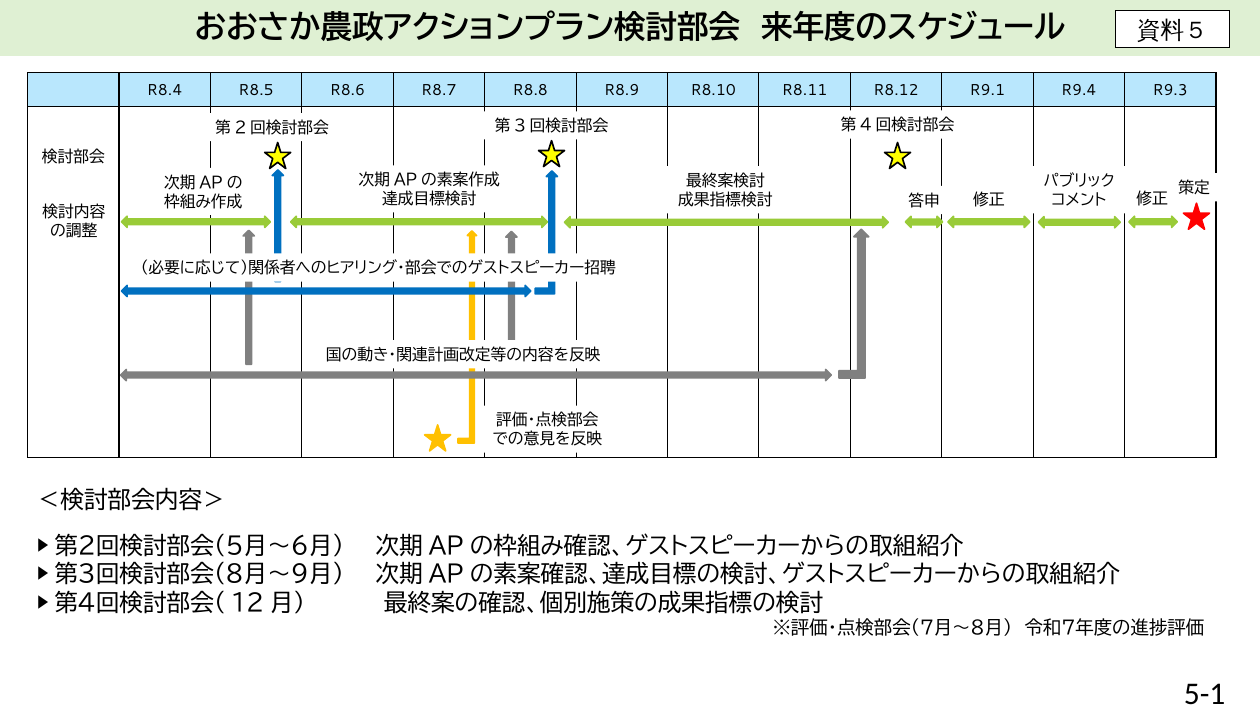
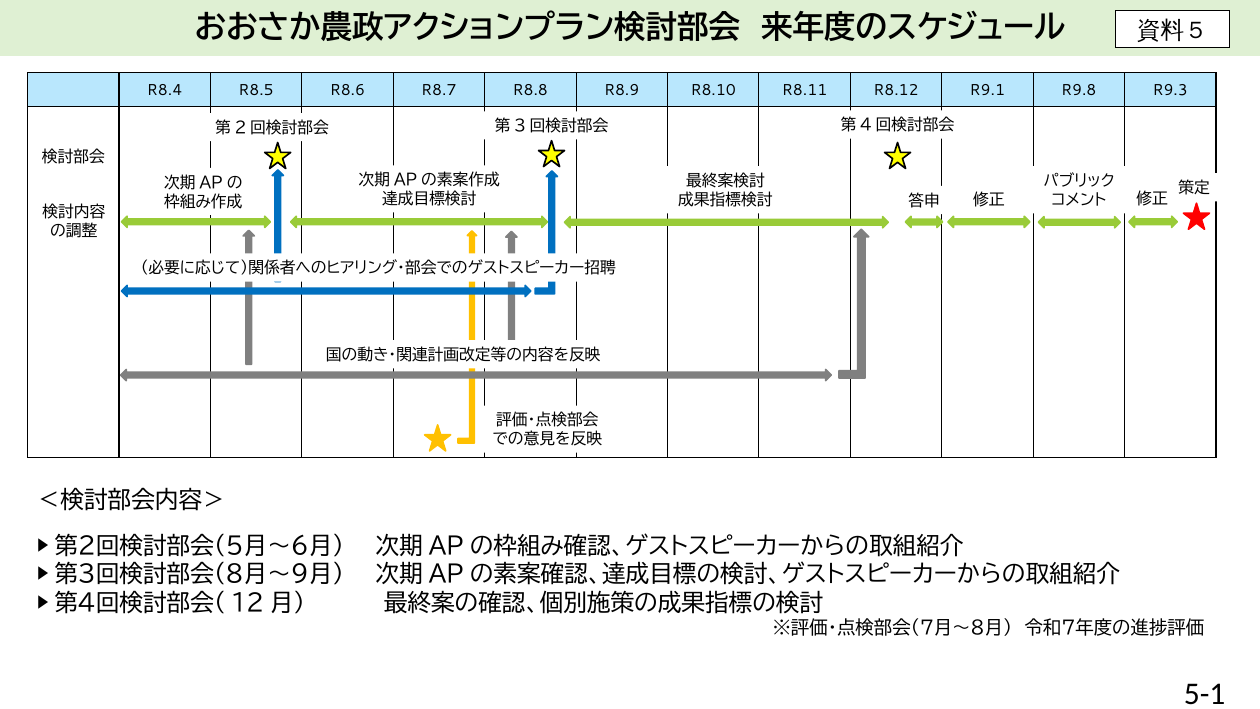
R9.4: R9.4 -> R9.8
